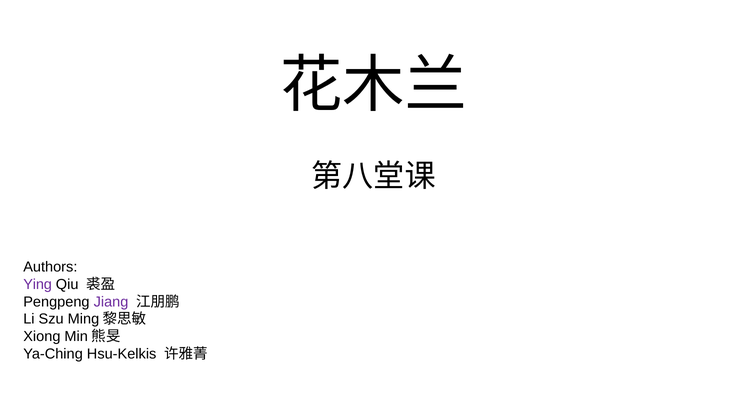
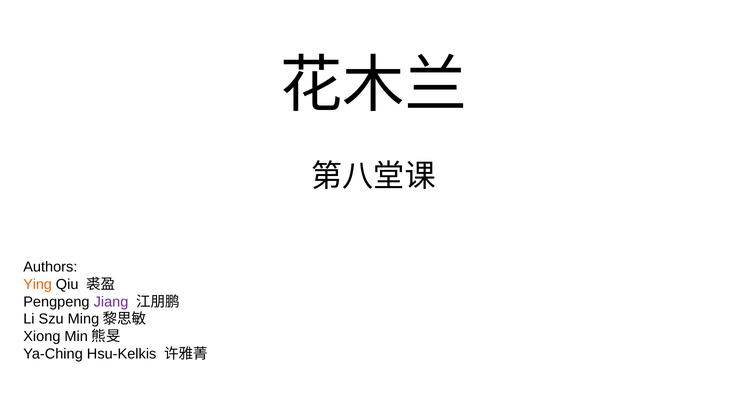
Ying colour: purple -> orange
